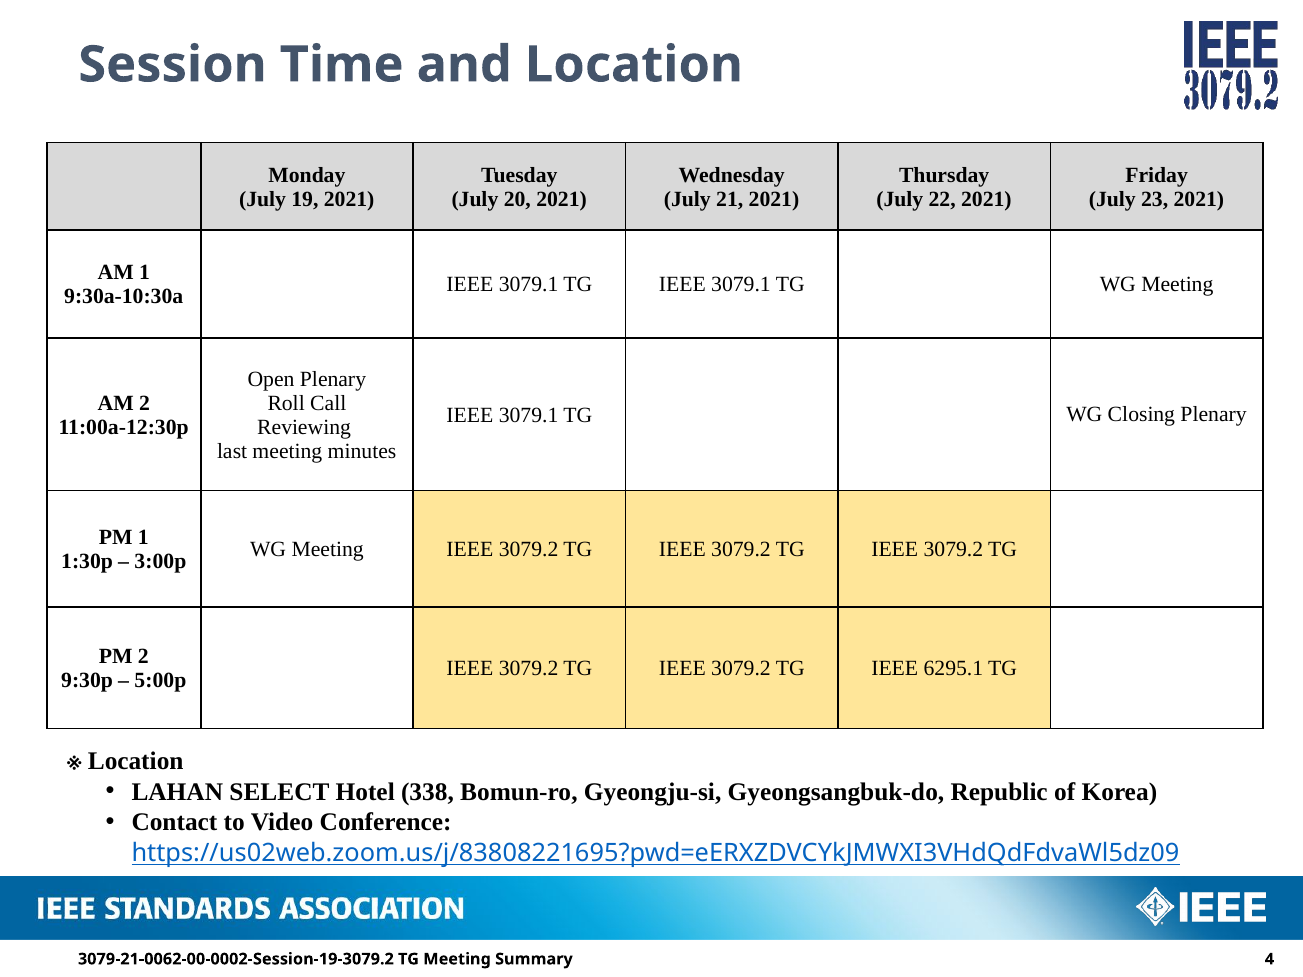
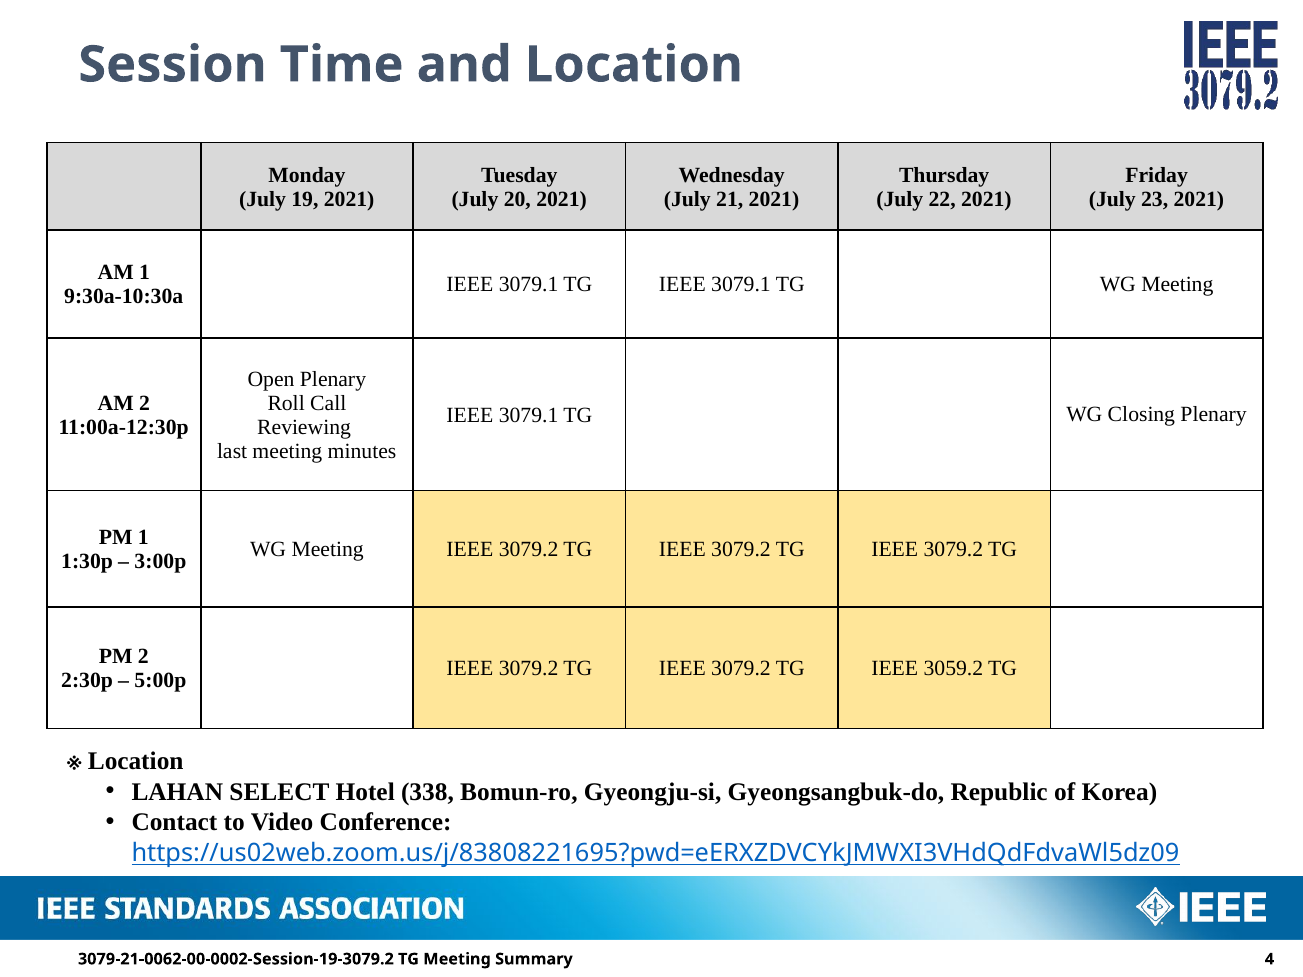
6295.1: 6295.1 -> 3059.2
9:30p: 9:30p -> 2:30p
